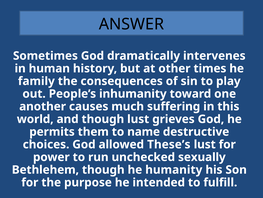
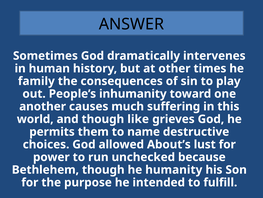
though lust: lust -> like
These’s: These’s -> About’s
sexually: sexually -> because
